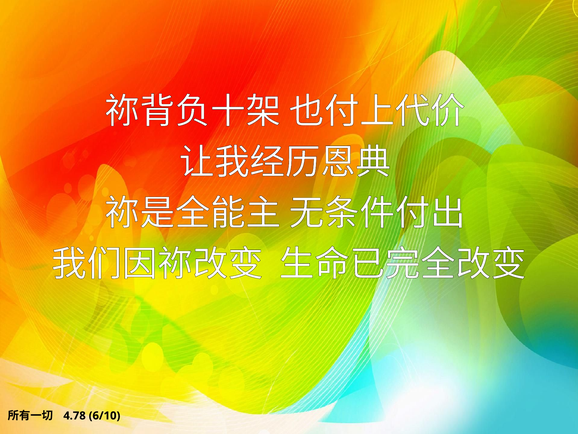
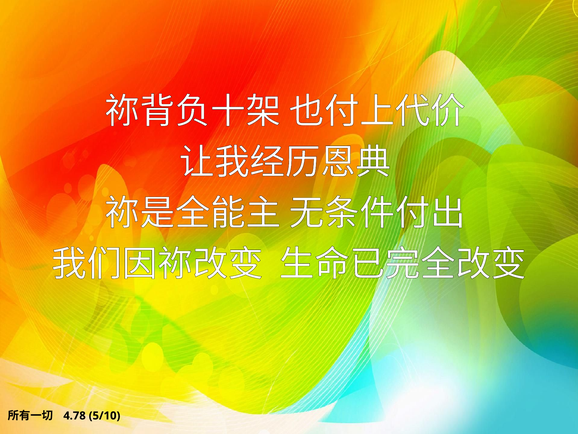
6/10: 6/10 -> 5/10
